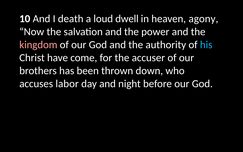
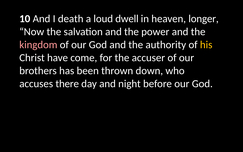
agony: agony -> longer
his colour: light blue -> yellow
labor: labor -> there
